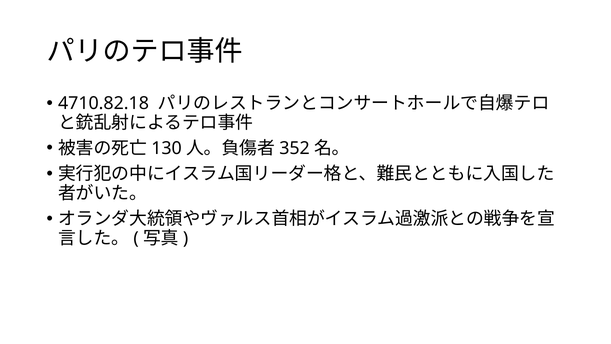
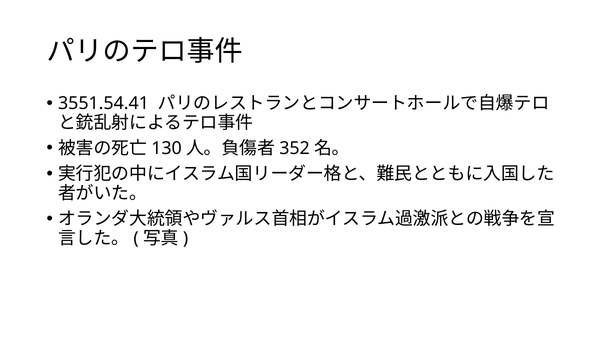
4710.82.18: 4710.82.18 -> 3551.54.41
